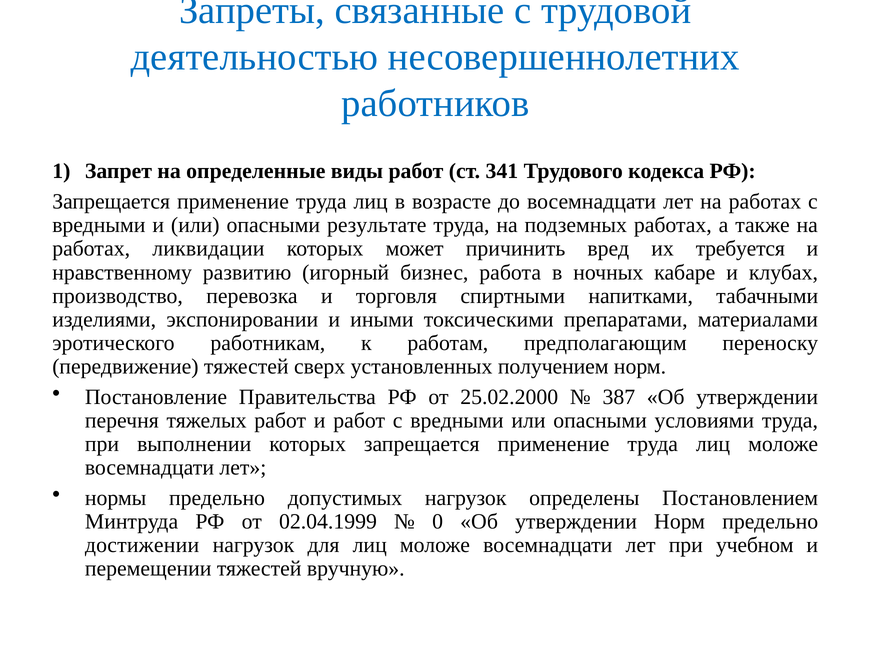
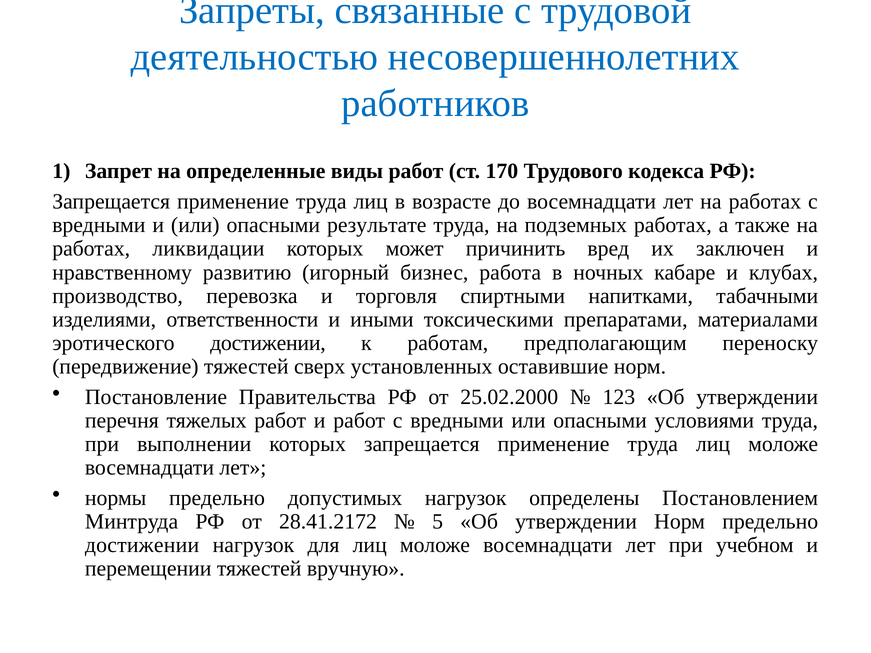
341: 341 -> 170
требуется: требуется -> заключен
экспонировании: экспонировании -> ответственности
эротического работникам: работникам -> достижении
получением: получением -> оставившие
387: 387 -> 123
02.04.1999: 02.04.1999 -> 28.41.2172
0: 0 -> 5
